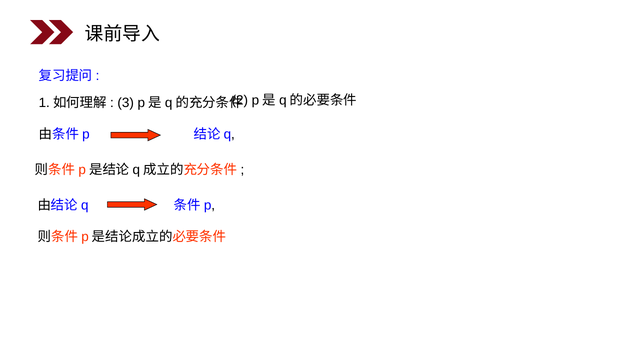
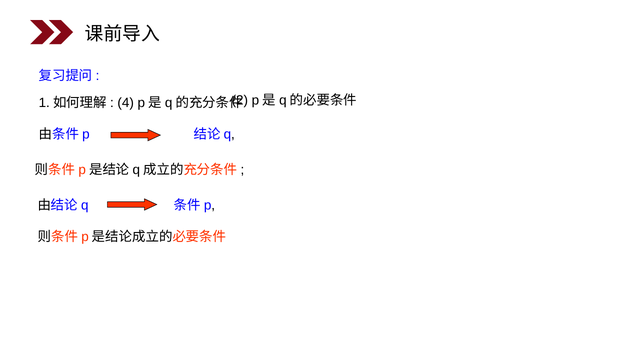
3: 3 -> 4
